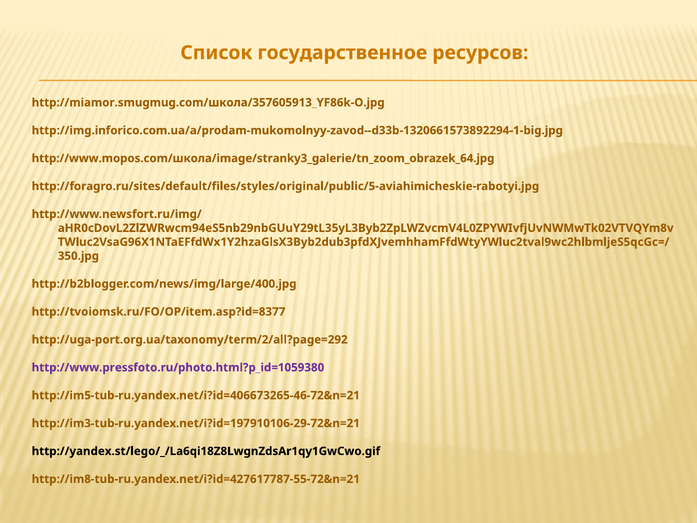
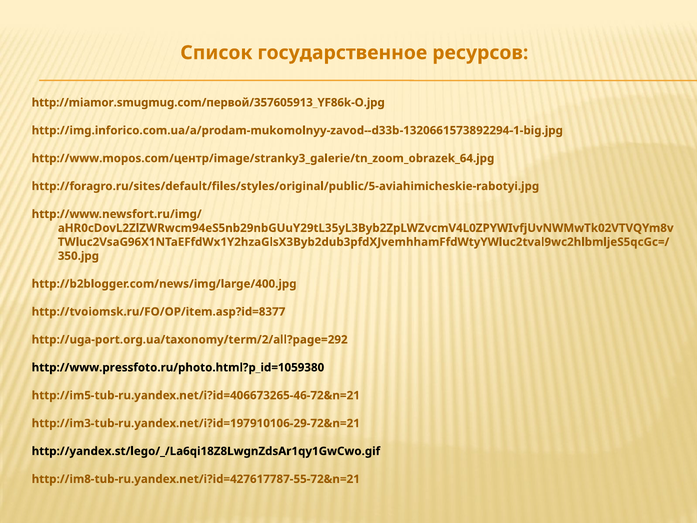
http://miamor.smugmug.com/школа/357605913_YF86k-O.jpg: http://miamor.smugmug.com/школа/357605913_YF86k-O.jpg -> http://miamor.smugmug.com/первой/357605913_YF86k-O.jpg
http://www.mopos.com/школа/image/stranky3_galerie/tn_zoom_obrazek_64.jpg: http://www.mopos.com/школа/image/stranky3_galerie/tn_zoom_obrazek_64.jpg -> http://www.mopos.com/центр/image/stranky3_galerie/tn_zoom_obrazek_64.jpg
http://www.pressfoto.ru/photo.html?p_id=1059380 colour: purple -> black
